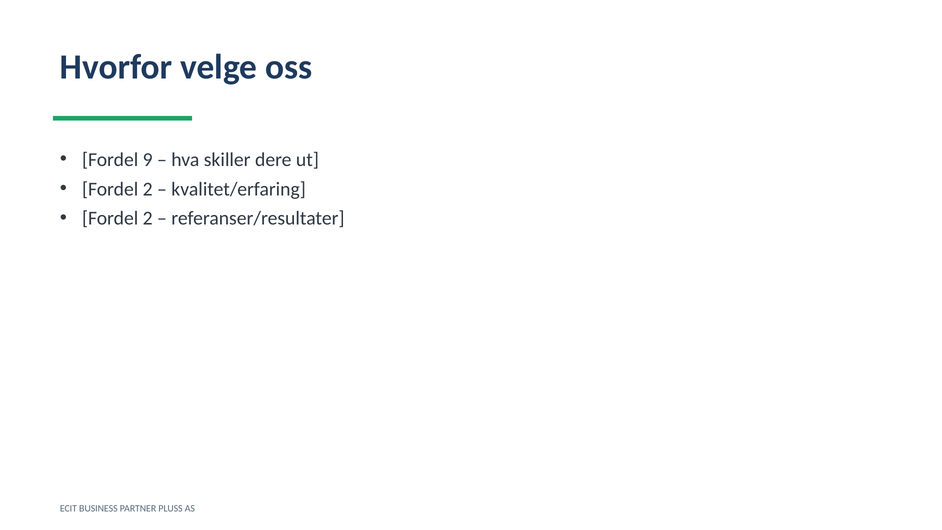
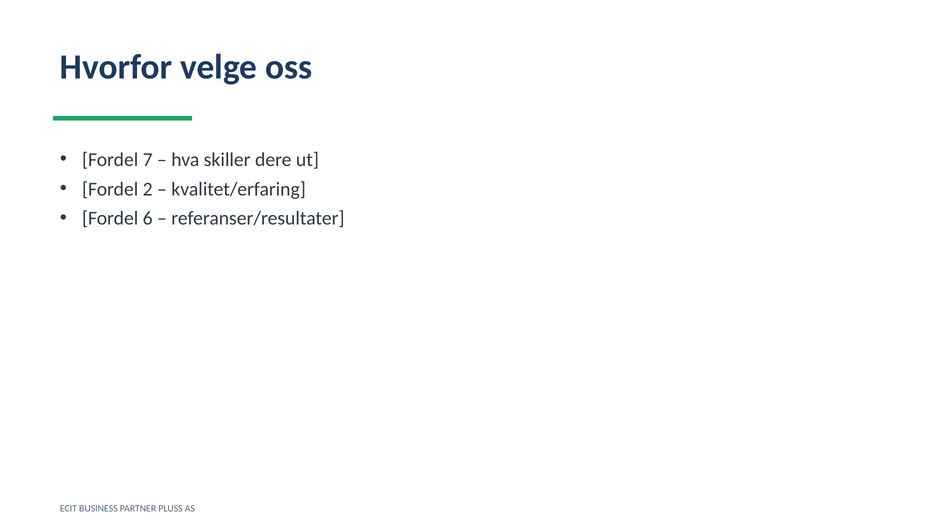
9: 9 -> 7
2 at (148, 218): 2 -> 6
